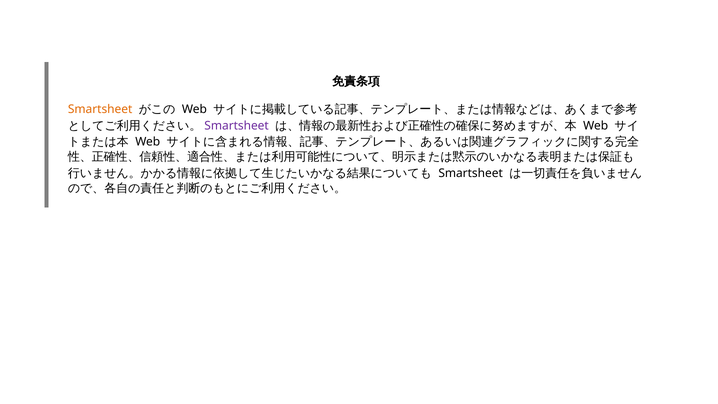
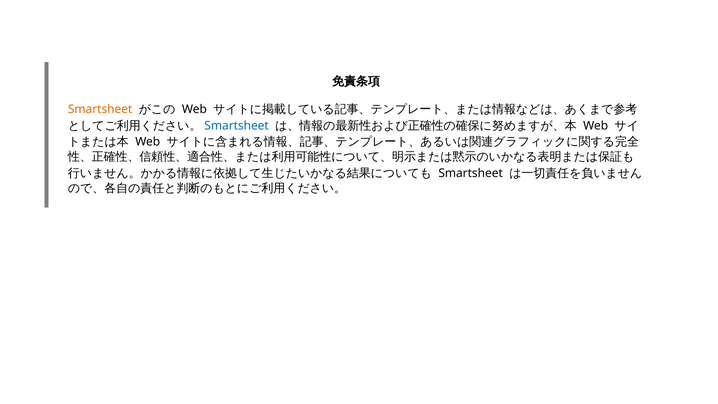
Smartsheet at (237, 126) colour: purple -> blue
